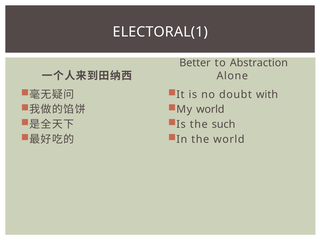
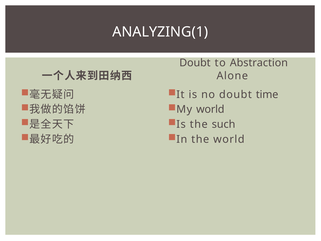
ELECTORAL(1: ELECTORAL(1 -> ANALYZING(1
Better at (195, 63): Better -> Doubt
with: with -> time
